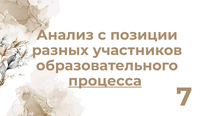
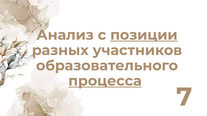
позиции underline: none -> present
